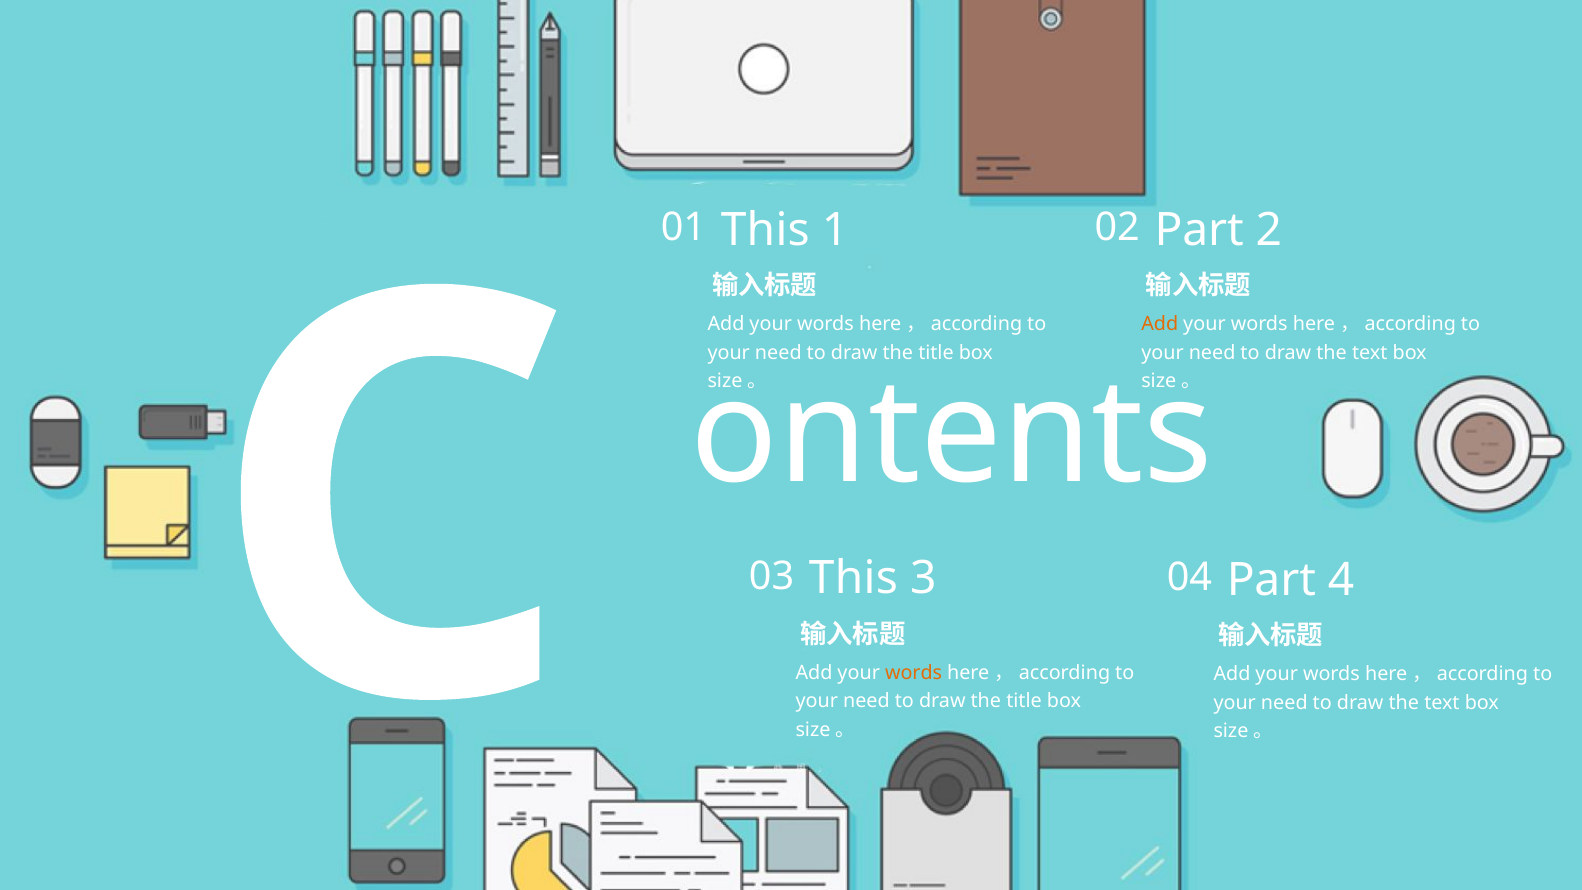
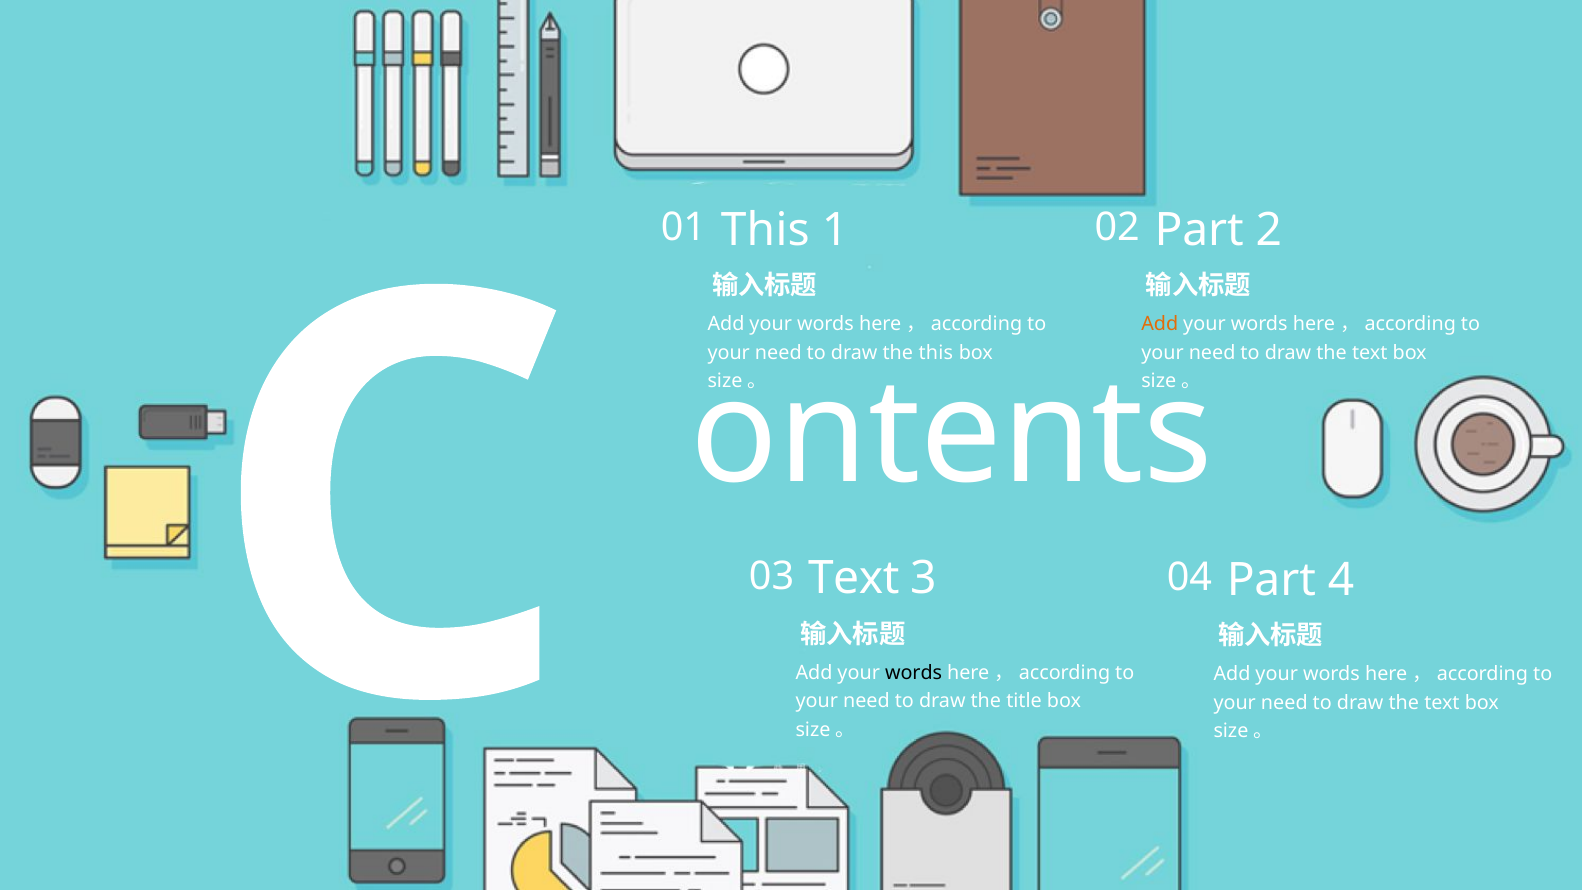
title at (936, 353): title -> this
03 This: This -> Text
words at (914, 673) colour: orange -> black
